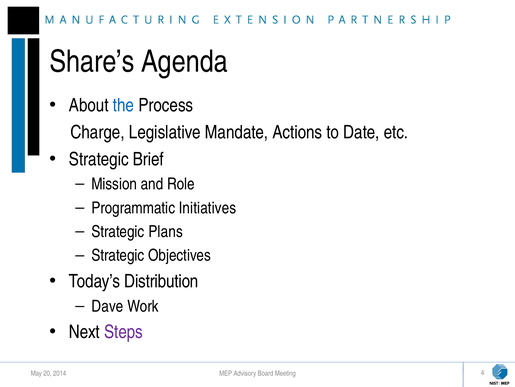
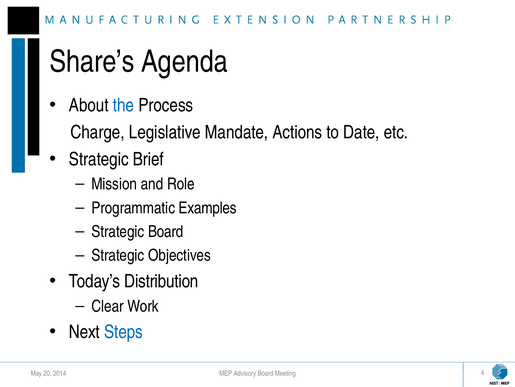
Initiatives: Initiatives -> Examples
Strategic Plans: Plans -> Board
Dave: Dave -> Clear
Steps colour: purple -> blue
